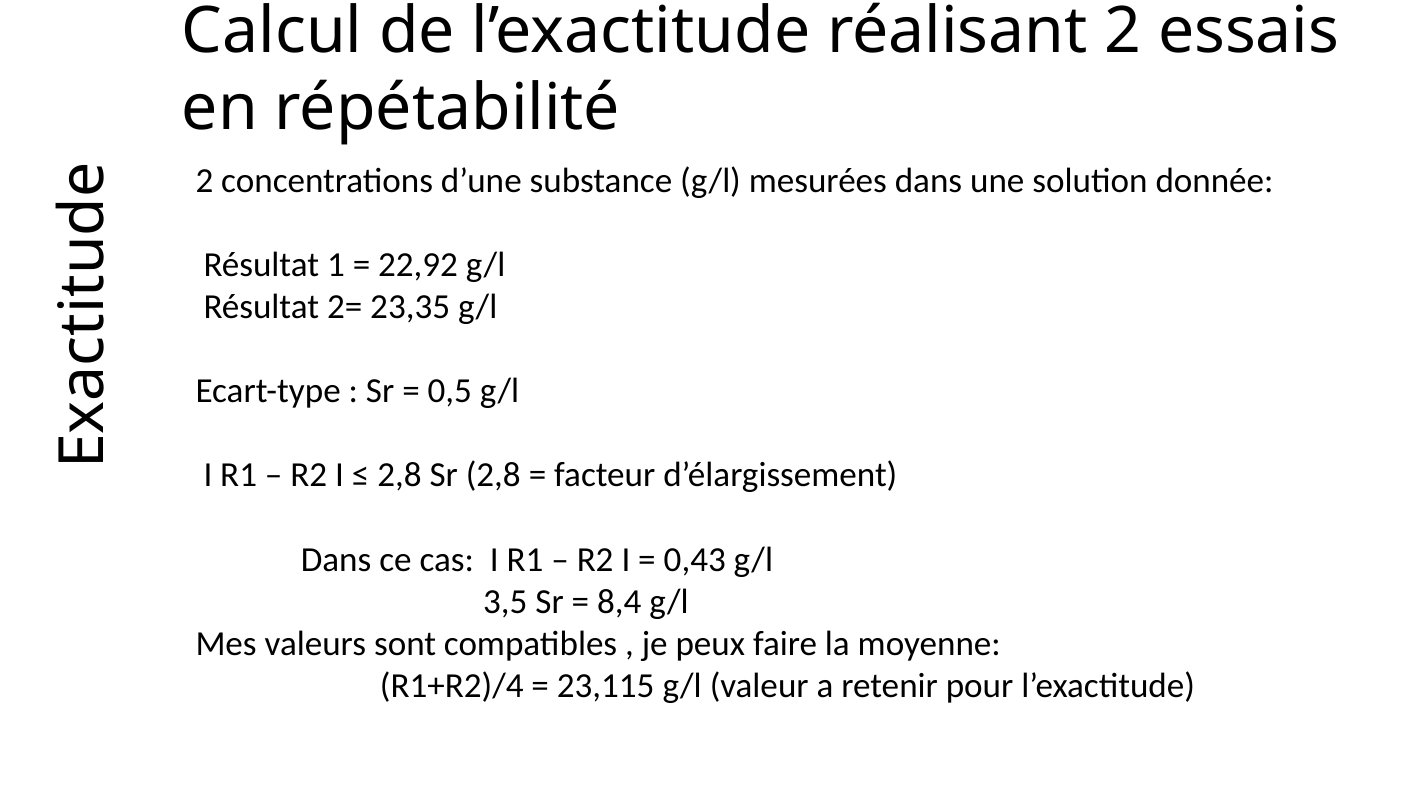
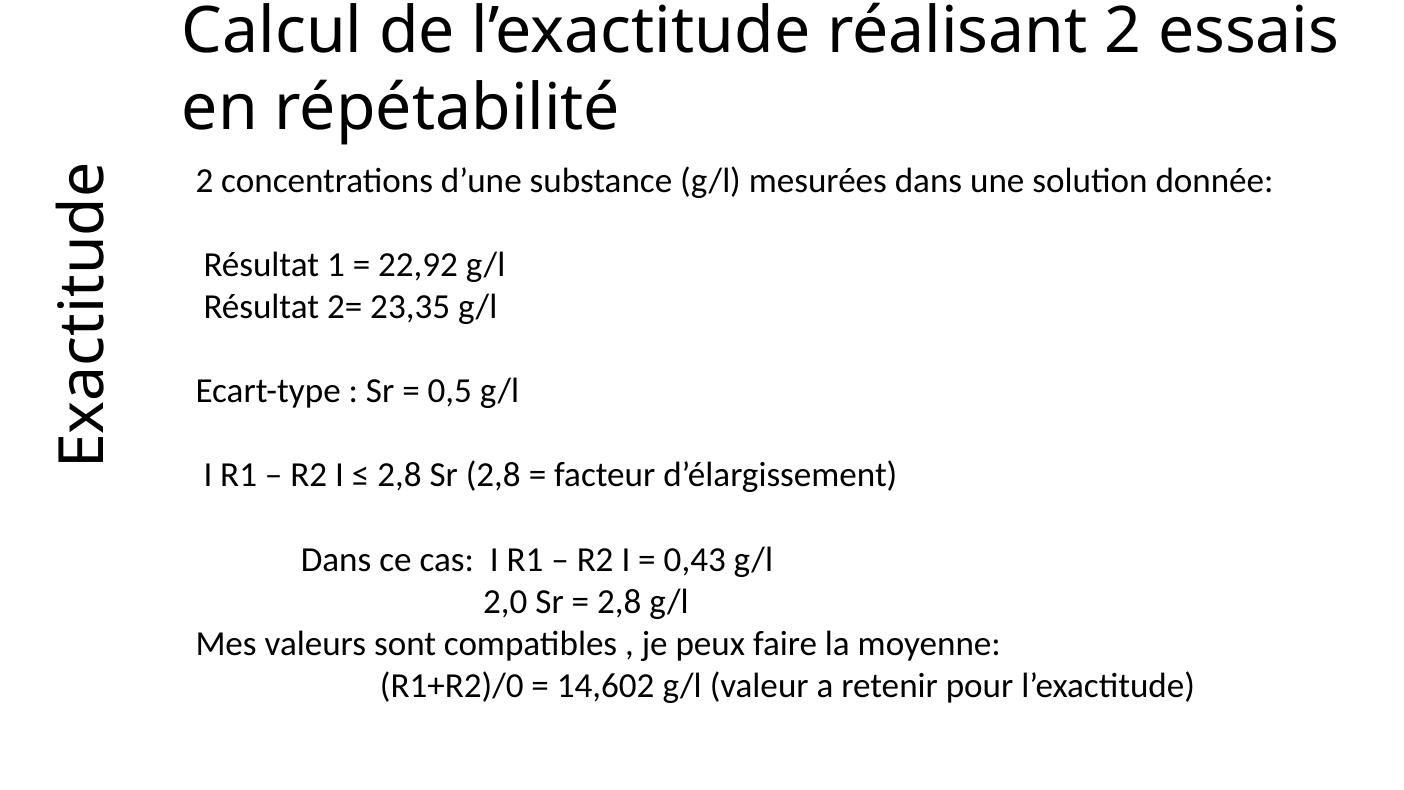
3,5: 3,5 -> 2,0
8,4 at (619, 602): 8,4 -> 2,8
R1+R2)/4: R1+R2)/4 -> R1+R2)/0
23,115: 23,115 -> 14,602
